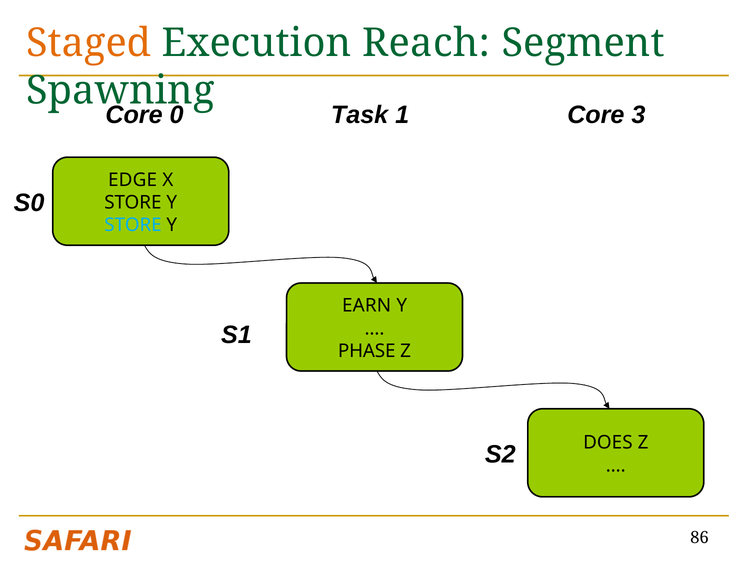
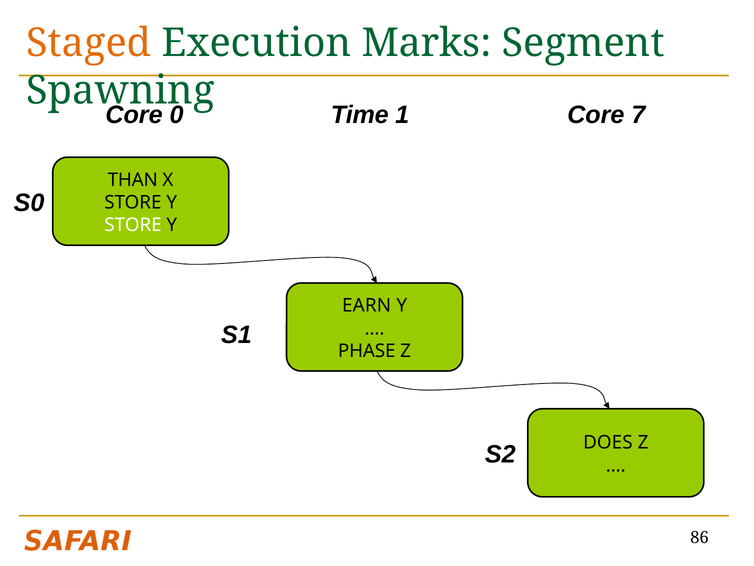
Reach: Reach -> Marks
Task: Task -> Time
3: 3 -> 7
EDGE: EDGE -> THAN
STORE at (133, 225) colour: light blue -> white
